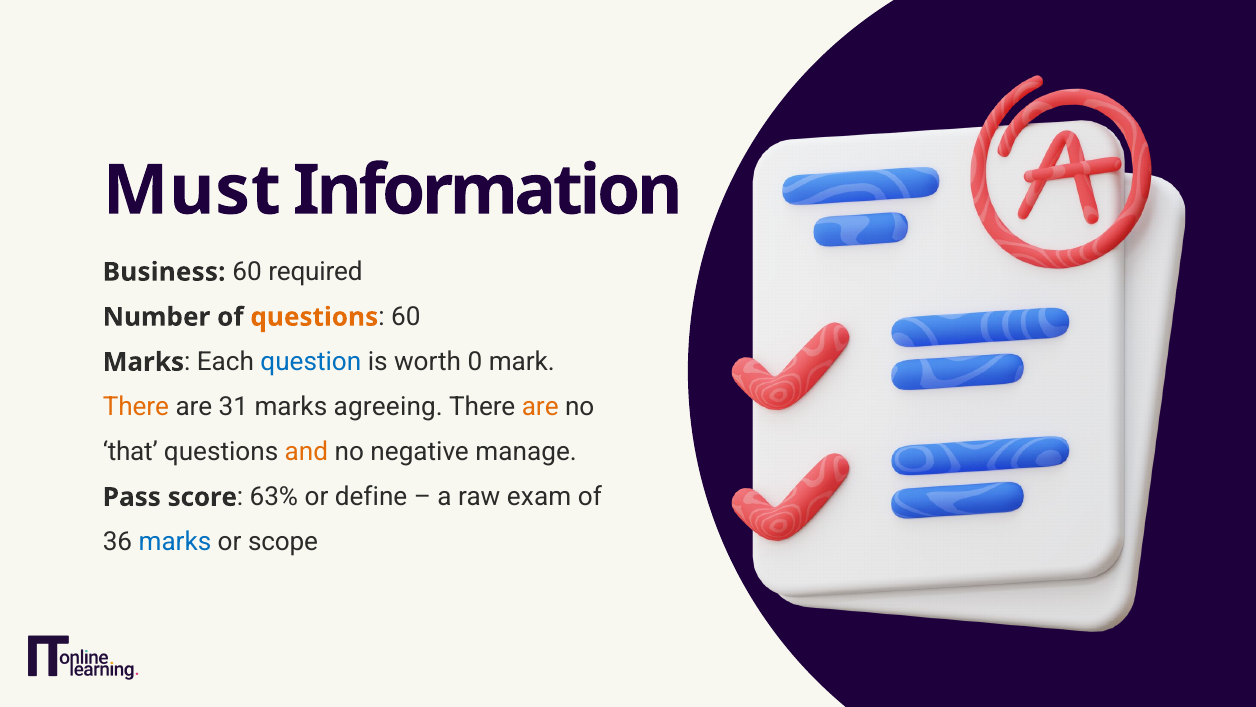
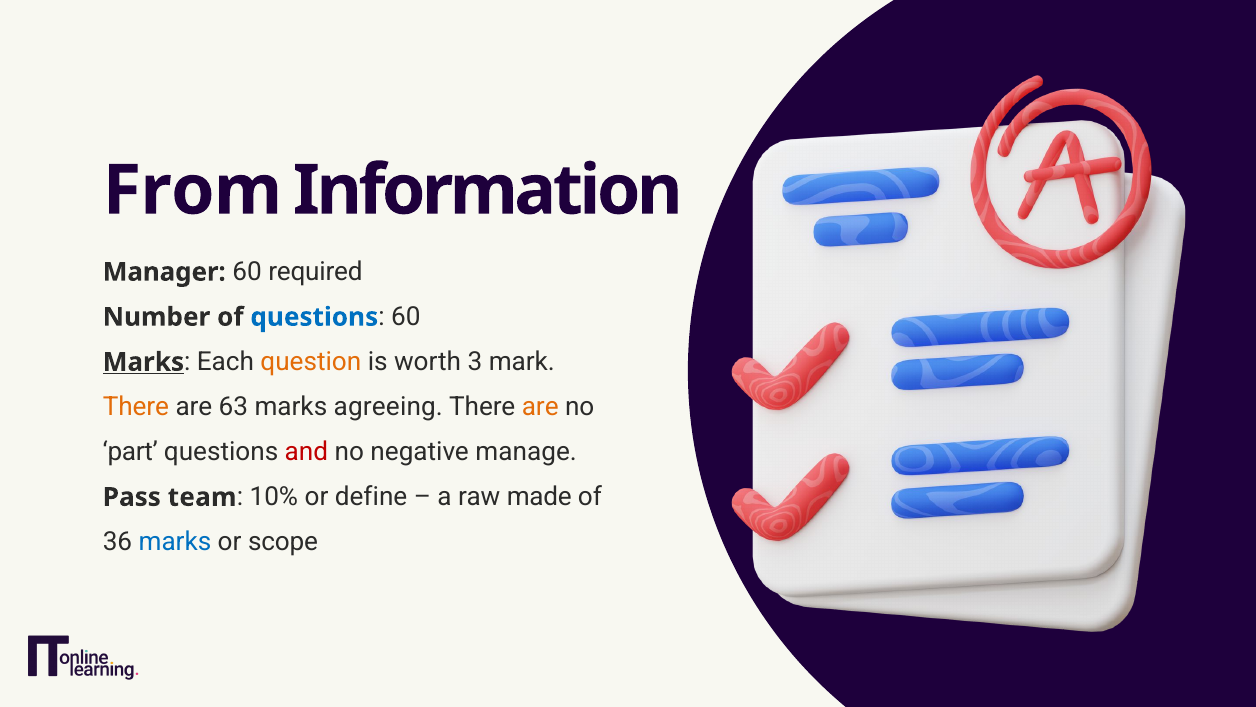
Must: Must -> From
Business: Business -> Manager
questions at (314, 317) colour: orange -> blue
Marks at (143, 362) underline: none -> present
question colour: blue -> orange
0: 0 -> 3
31: 31 -> 63
that: that -> part
and colour: orange -> red
score: score -> team
63%: 63% -> 10%
exam: exam -> made
